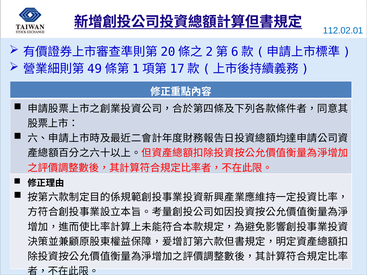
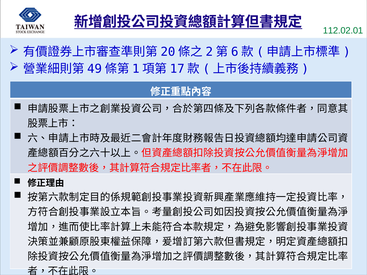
112.02.01 colour: blue -> green
